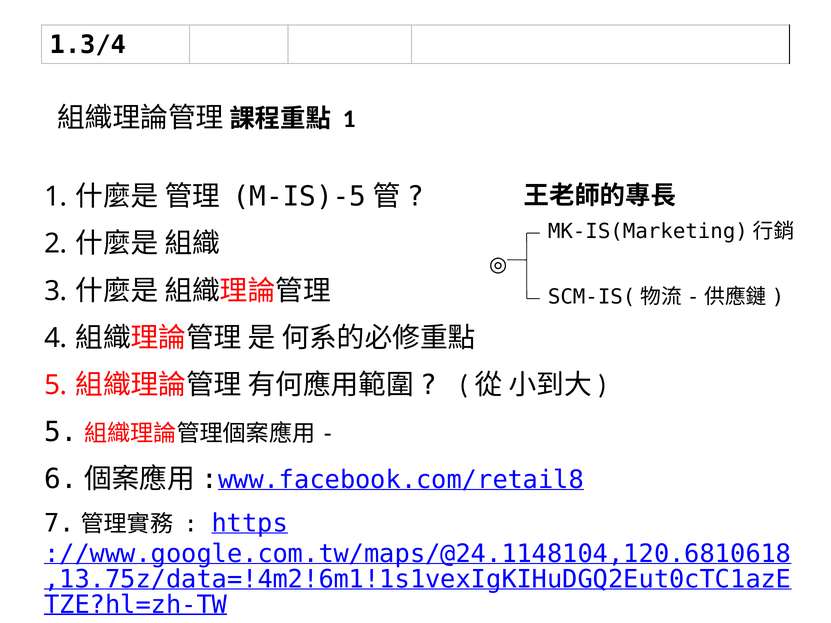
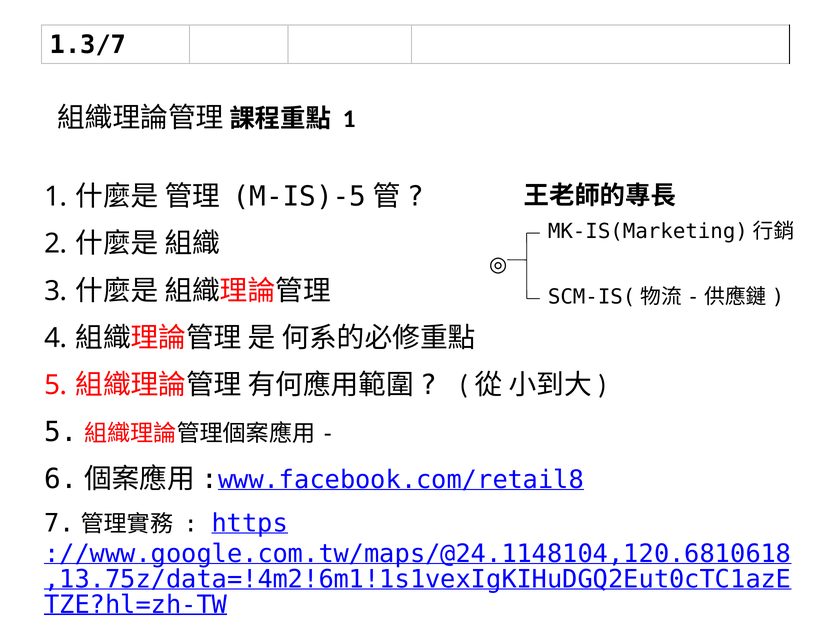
1.3/4: 1.3/4 -> 1.3/7
